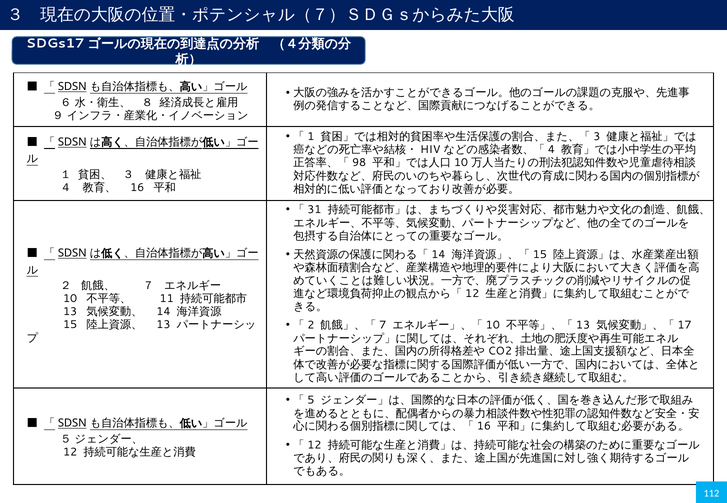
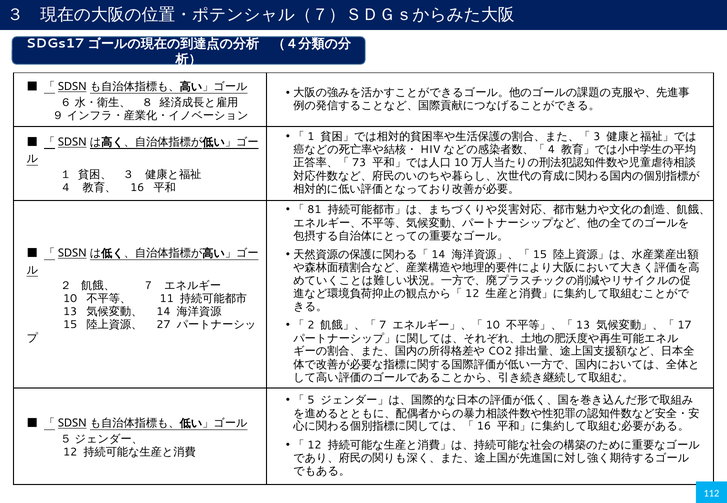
98: 98 -> 73
31: 31 -> 81
13 at (163, 325): 13 -> 27
